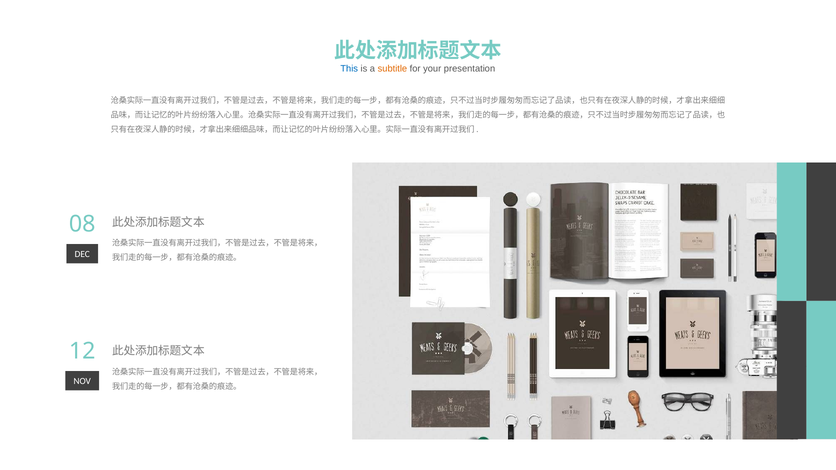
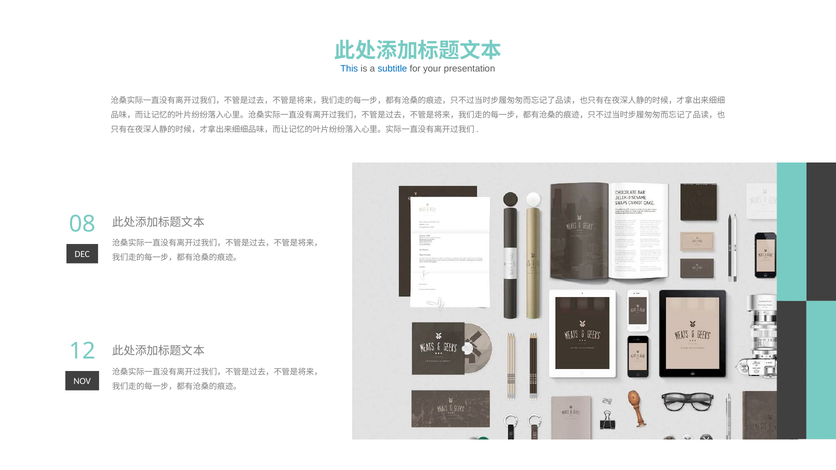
subtitle colour: orange -> blue
